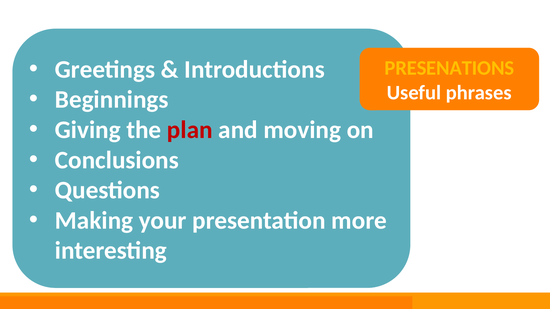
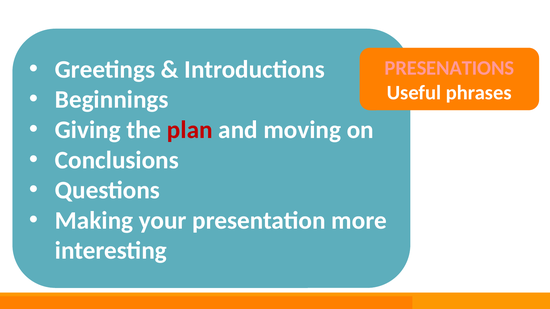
PRESENATIONS colour: yellow -> pink
